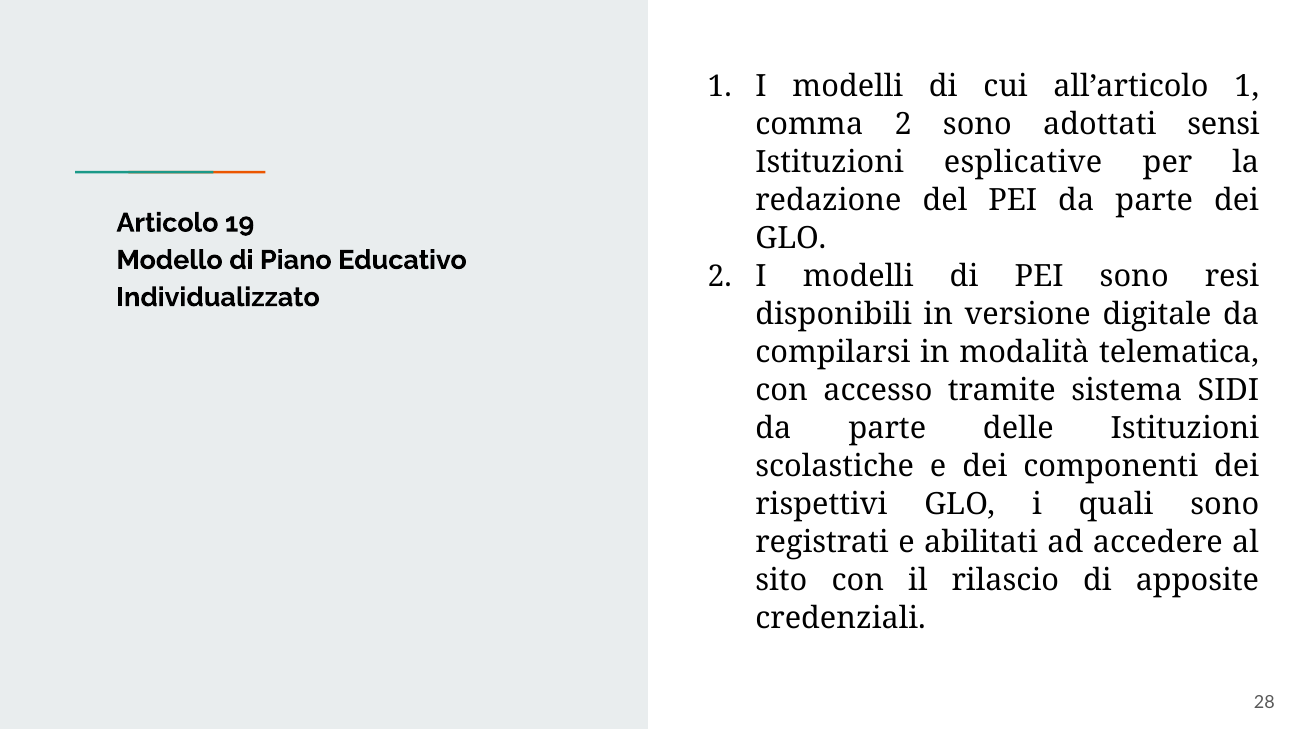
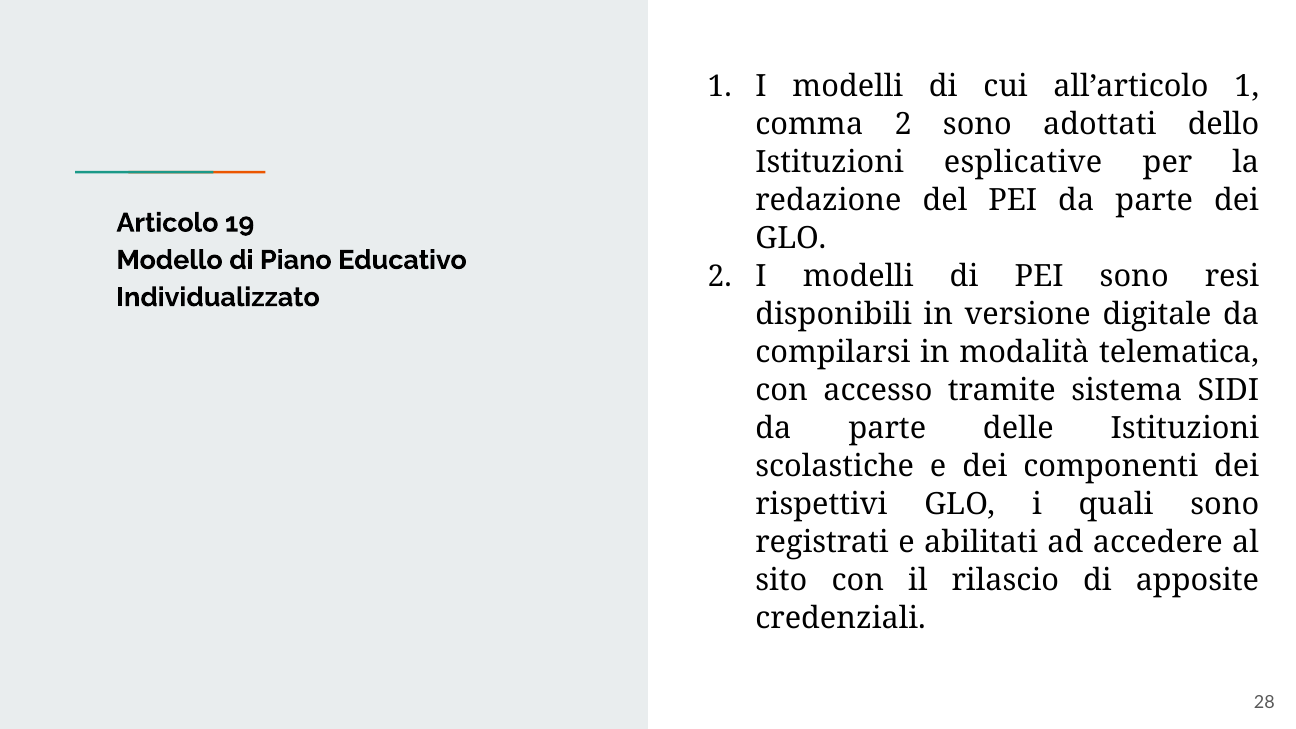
sensi: sensi -> dello
